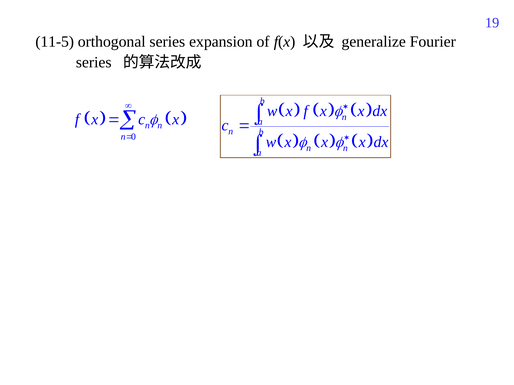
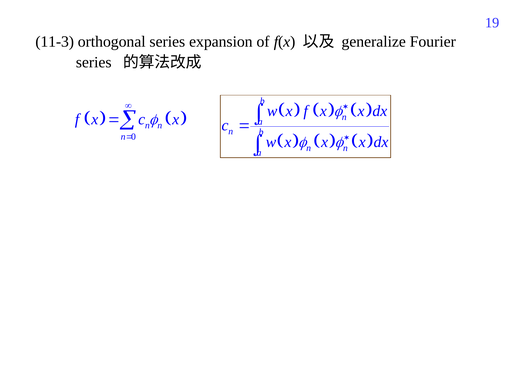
11-5: 11-5 -> 11-3
